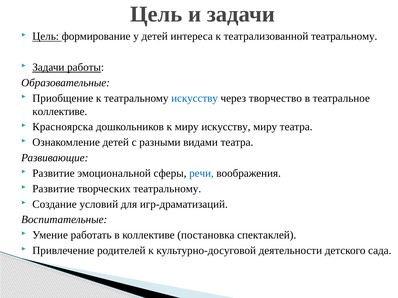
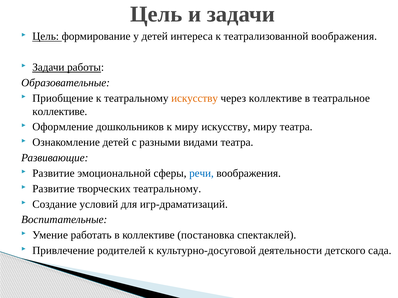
театрализованной театральному: театральному -> воображения
искусству at (195, 98) colour: blue -> orange
через творчество: творчество -> коллективе
Красноярска: Красноярска -> Оформление
